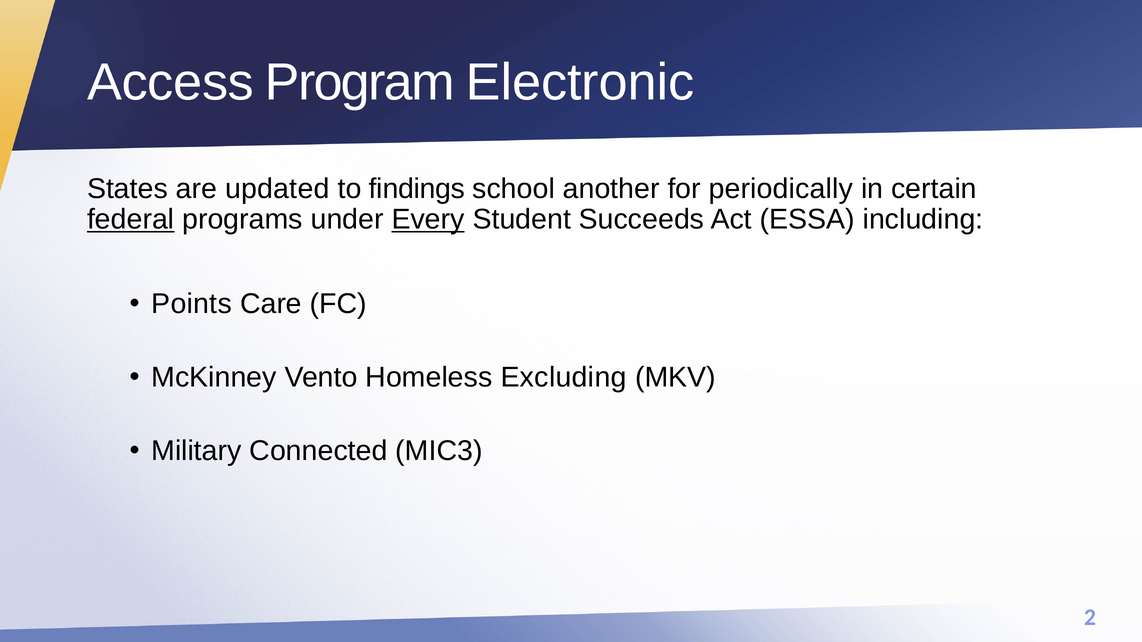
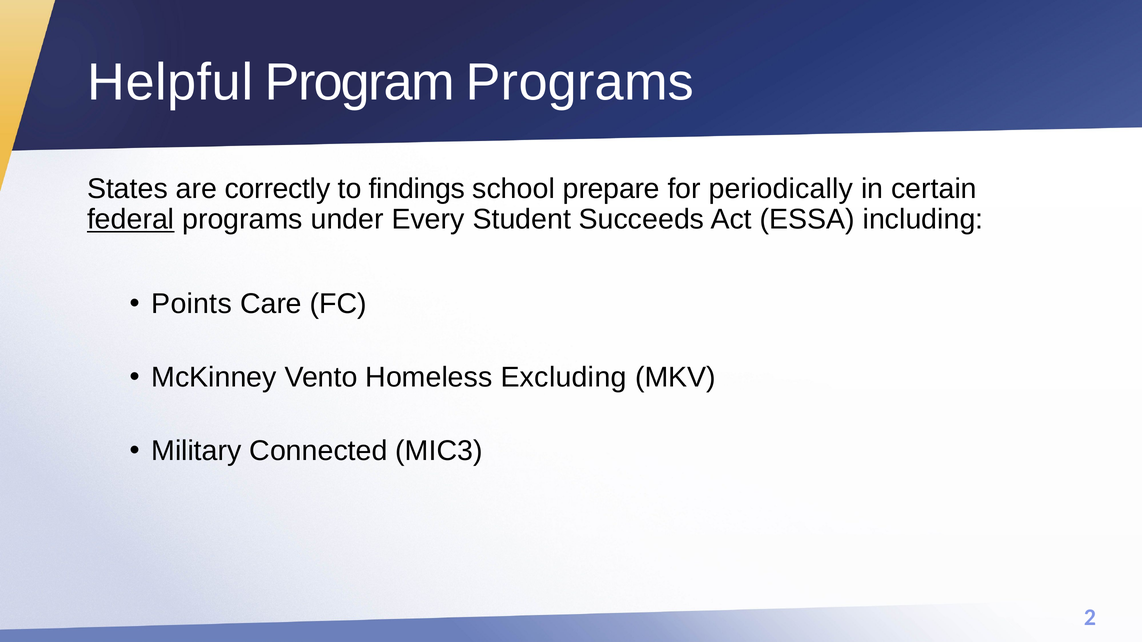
Access: Access -> Helpful
Program Electronic: Electronic -> Programs
updated: updated -> correctly
another: another -> prepare
Every underline: present -> none
